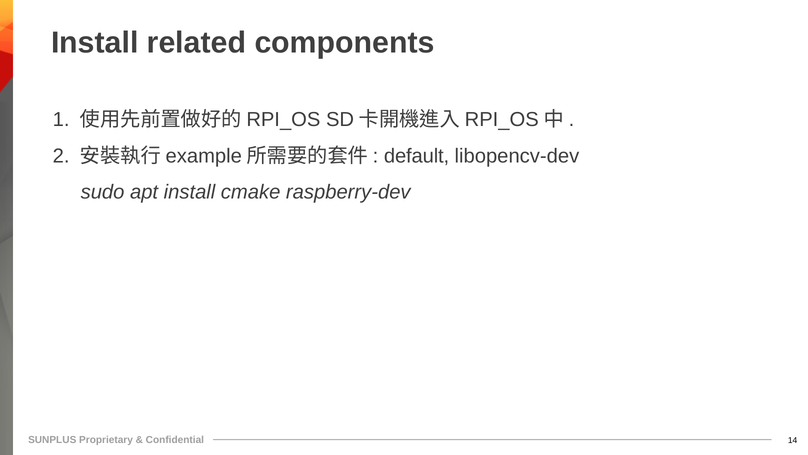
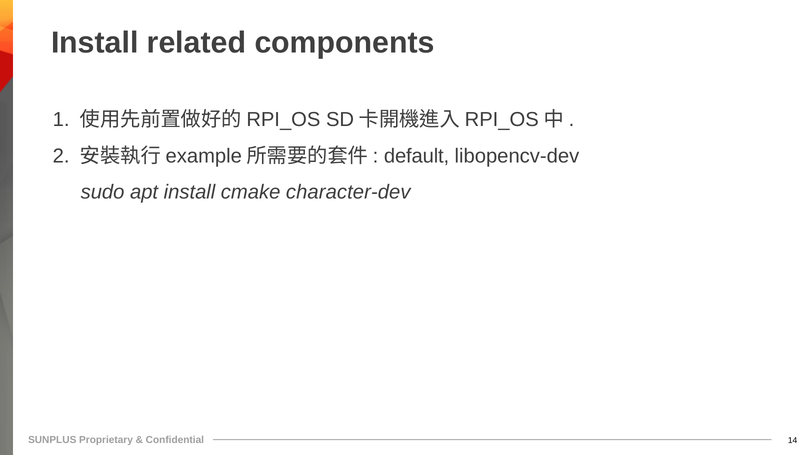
raspberry-dev: raspberry-dev -> character-dev
